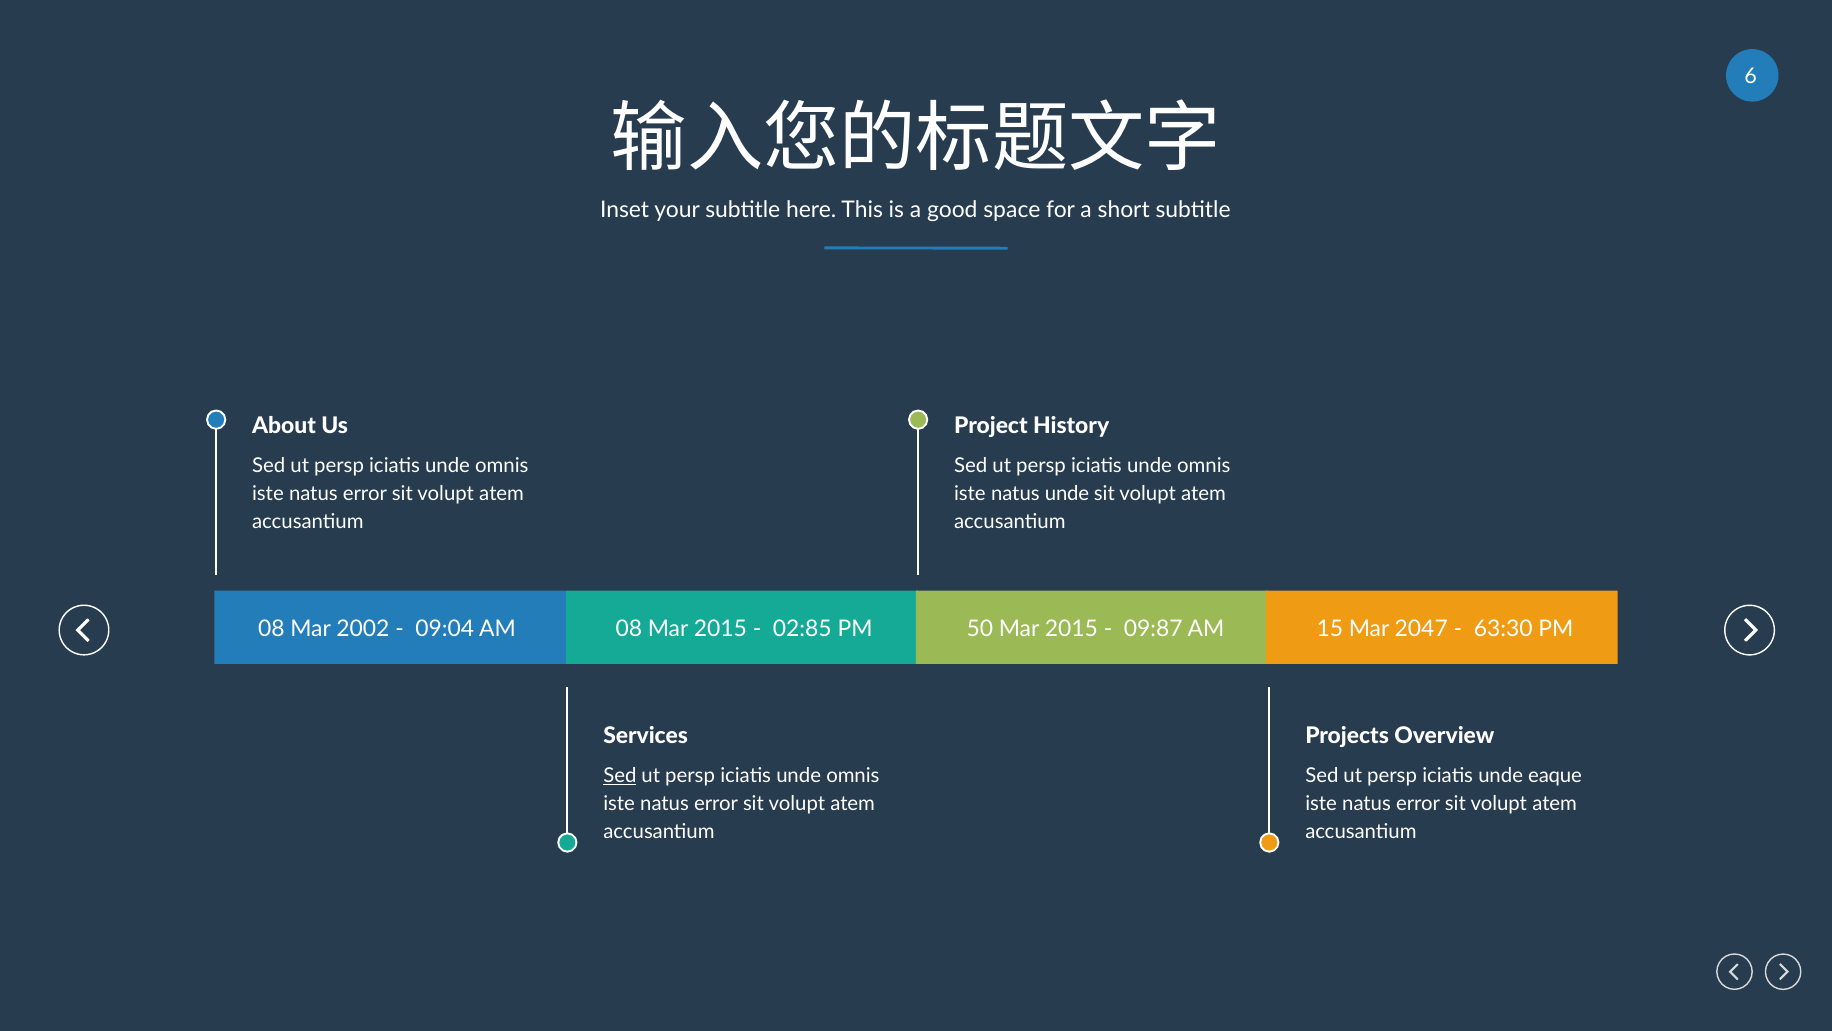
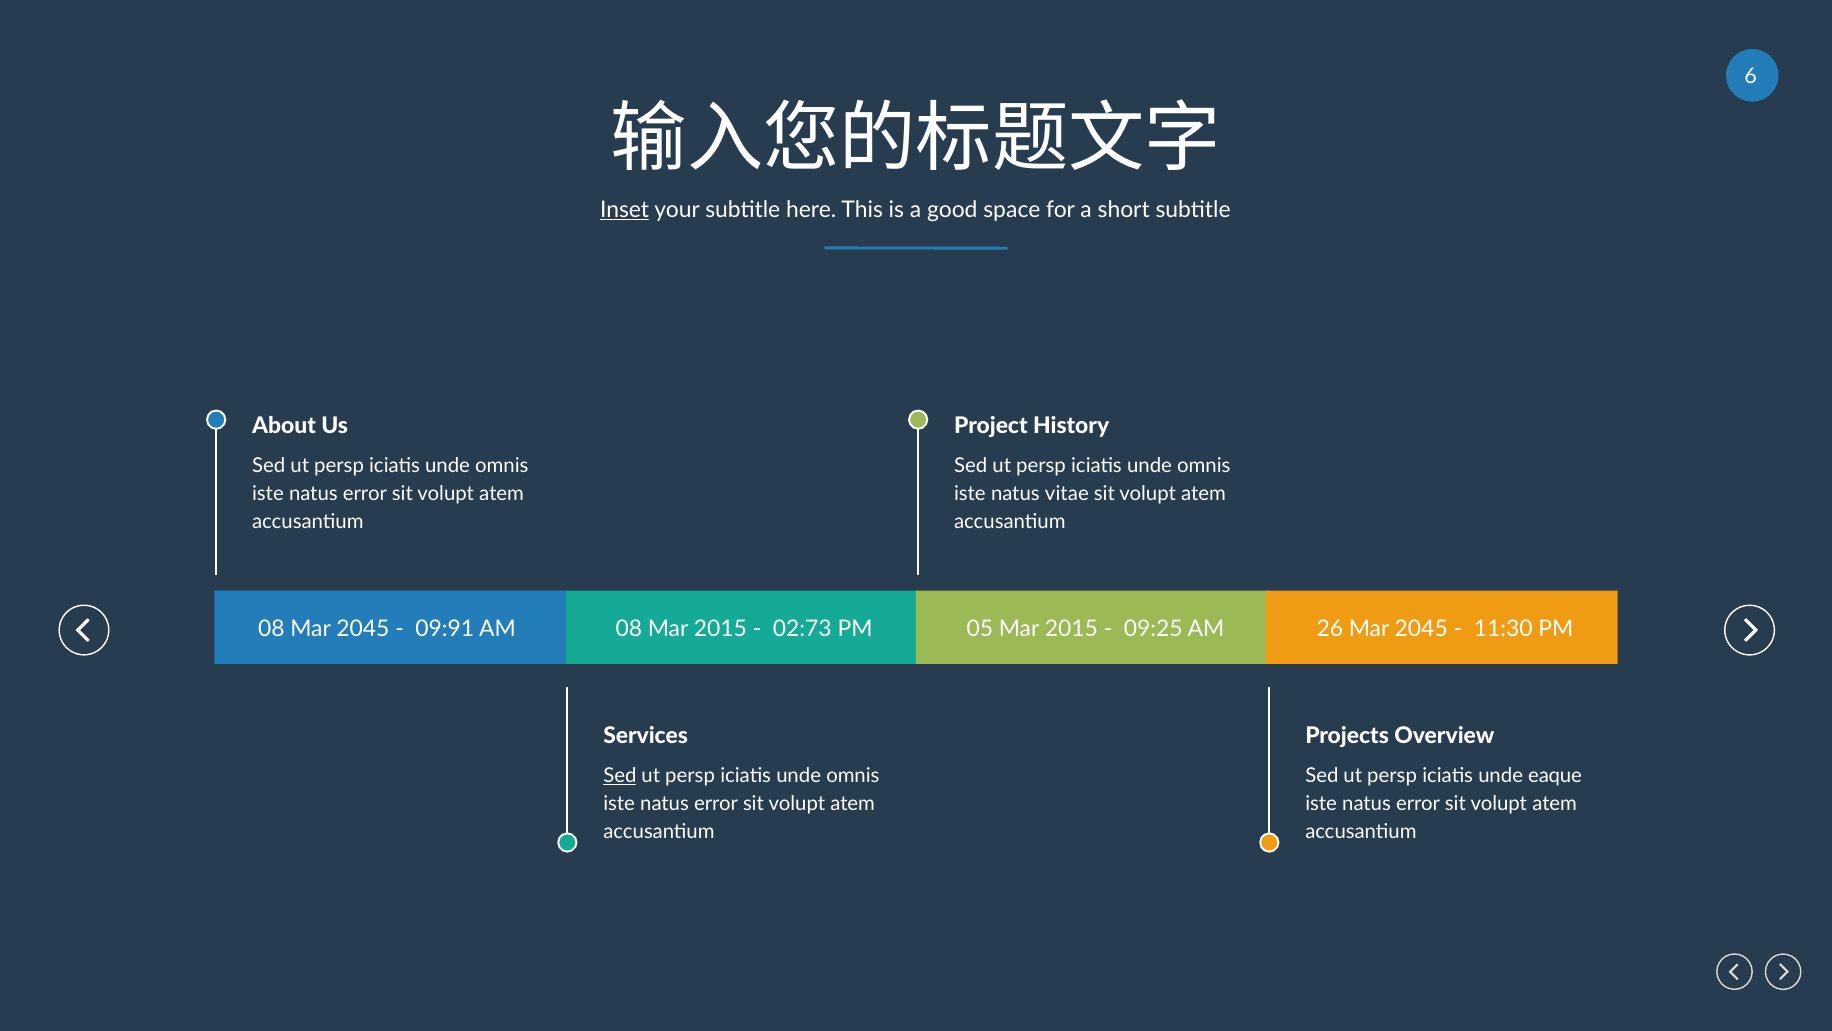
Inset underline: none -> present
natus unde: unde -> vitae
08 Mar 2002: 2002 -> 2045
09:04: 09:04 -> 09:91
02:85: 02:85 -> 02:73
50: 50 -> 05
09:87: 09:87 -> 09:25
15: 15 -> 26
2047 at (1421, 628): 2047 -> 2045
63:30: 63:30 -> 11:30
